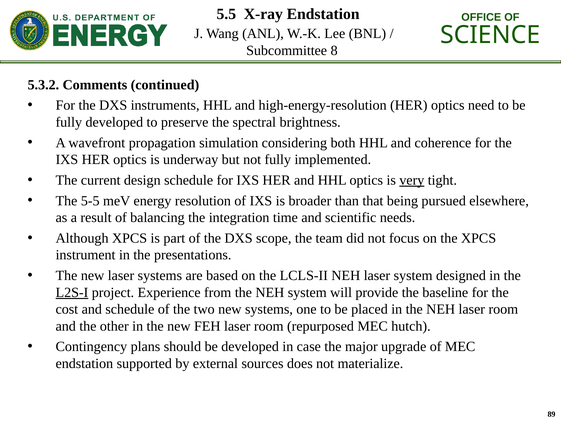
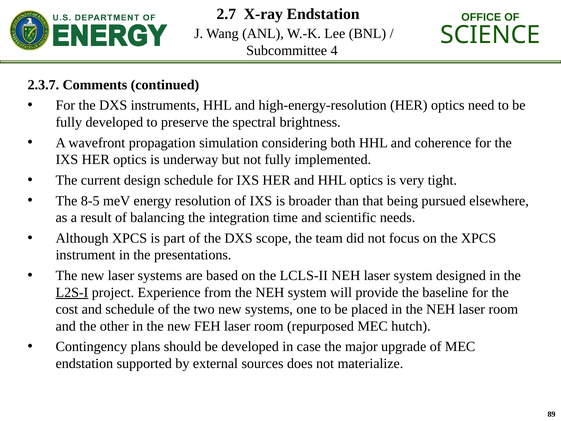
5.5: 5.5 -> 2.7
8: 8 -> 4
5.3.2: 5.3.2 -> 2.3.7
very underline: present -> none
5-5: 5-5 -> 8-5
